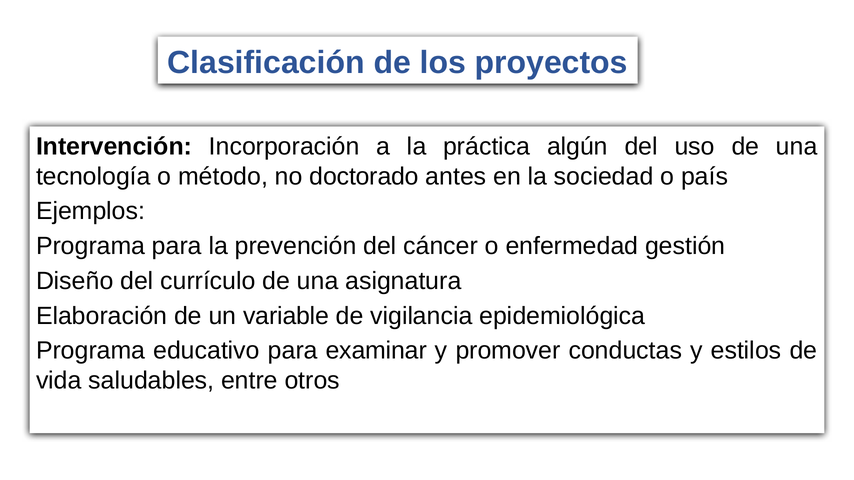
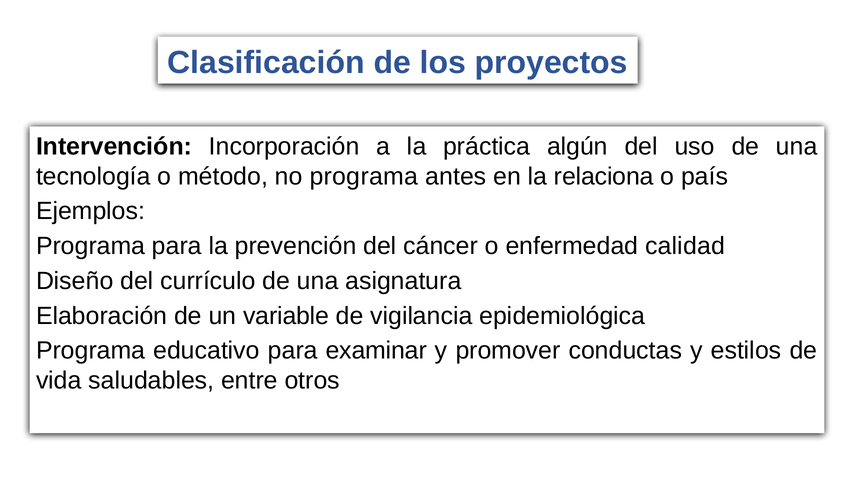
no doctorado: doctorado -> programa
sociedad: sociedad -> relaciona
gestión: gestión -> calidad
